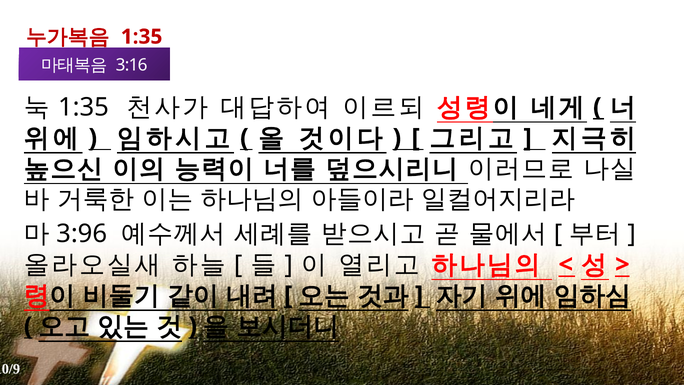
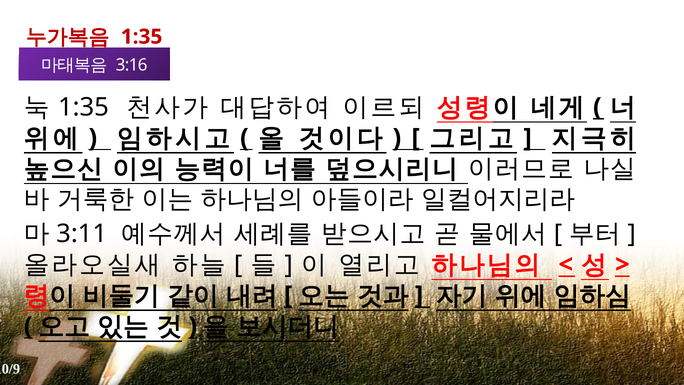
3:96: 3:96 -> 3:11
